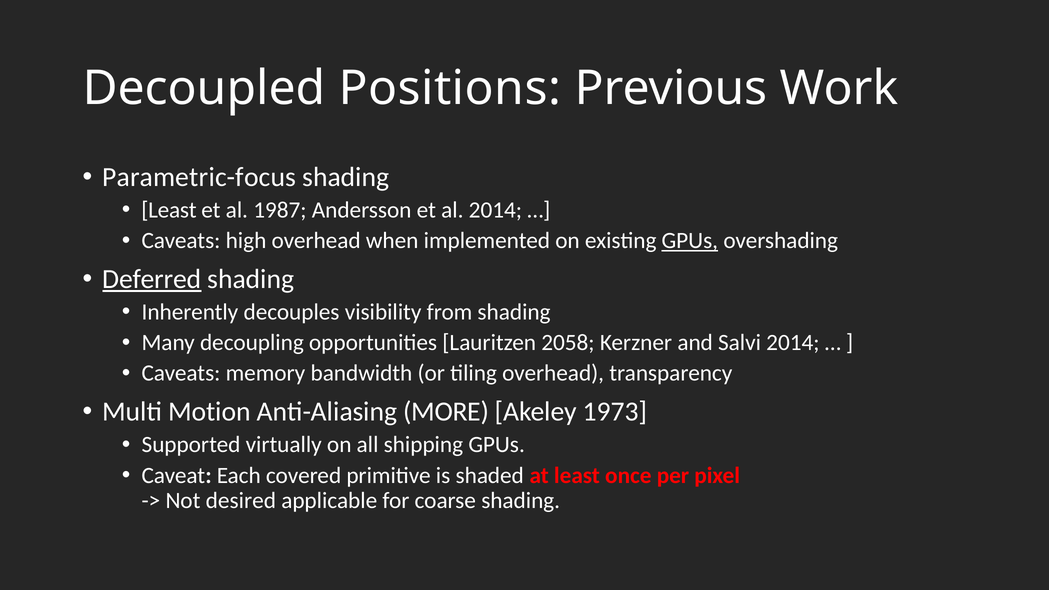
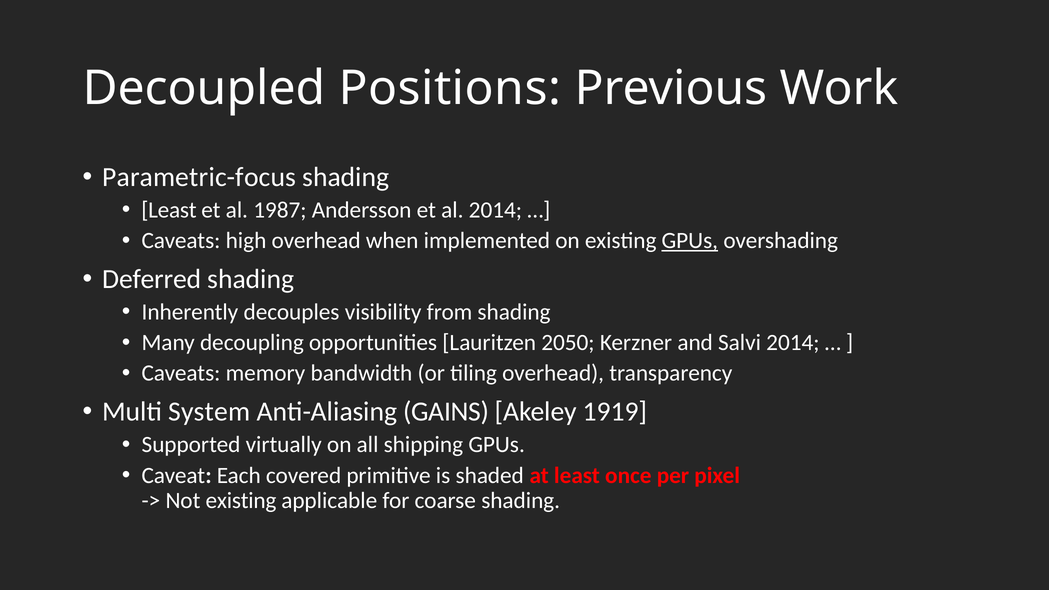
Deferred underline: present -> none
2058: 2058 -> 2050
Motion: Motion -> System
MORE: MORE -> GAINS
1973: 1973 -> 1919
Not desired: desired -> existing
